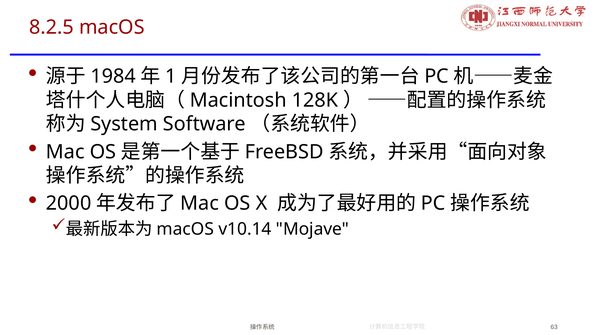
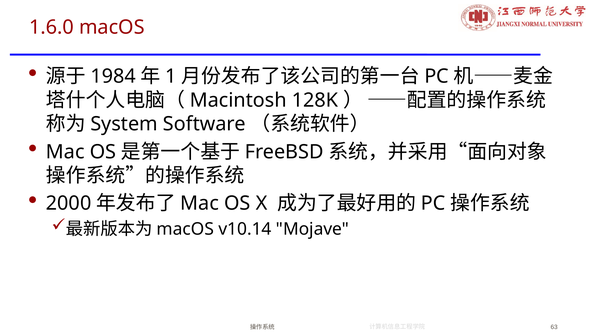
8.2.5: 8.2.5 -> 1.6.0
